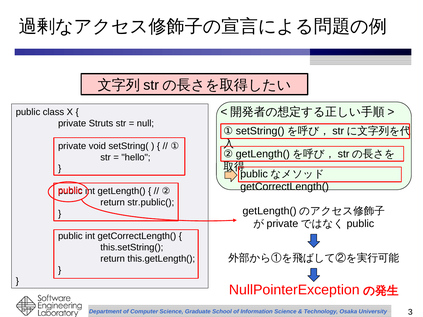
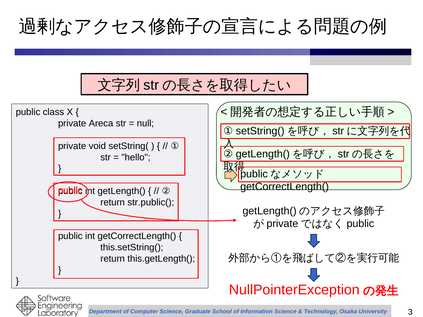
Struts: Struts -> Areca
